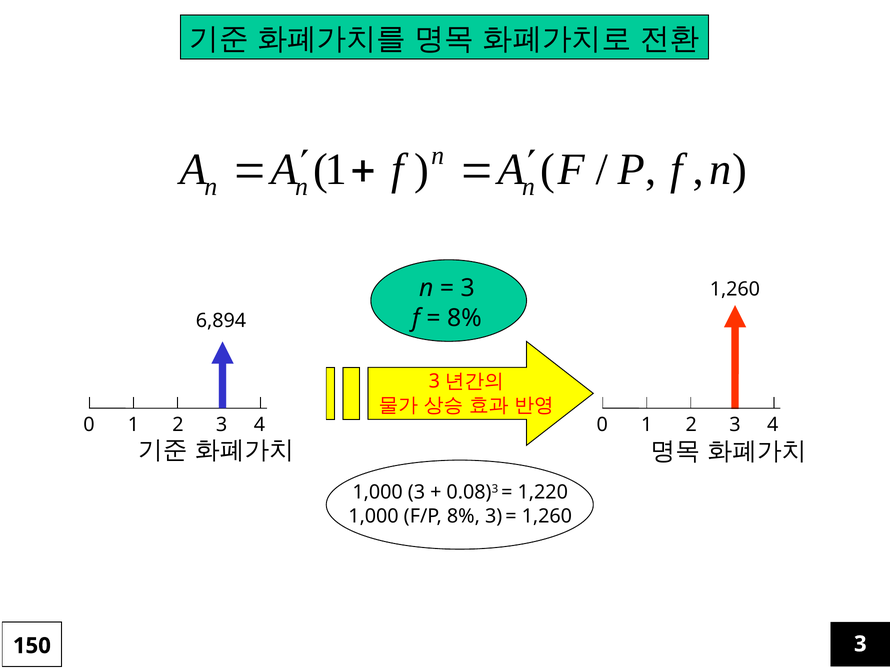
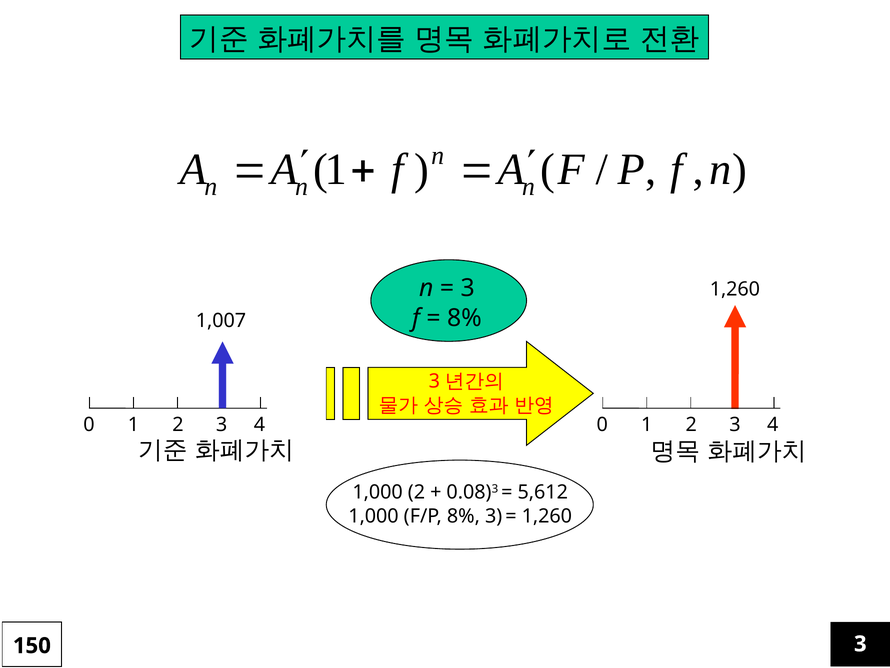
6,894: 6,894 -> 1,007
1,000 3: 3 -> 2
1,220: 1,220 -> 5,612
